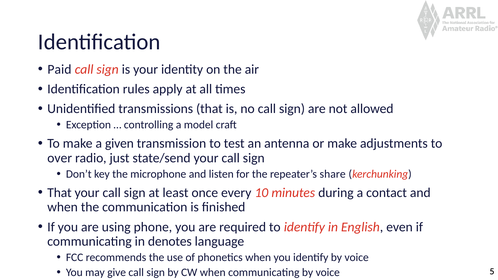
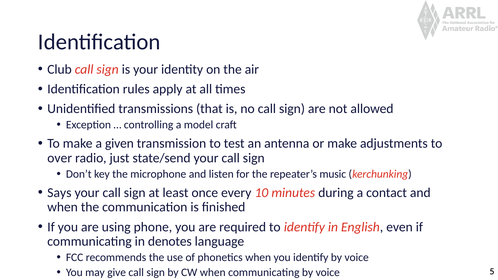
Paid: Paid -> Club
share: share -> music
That at (59, 193): That -> Says
